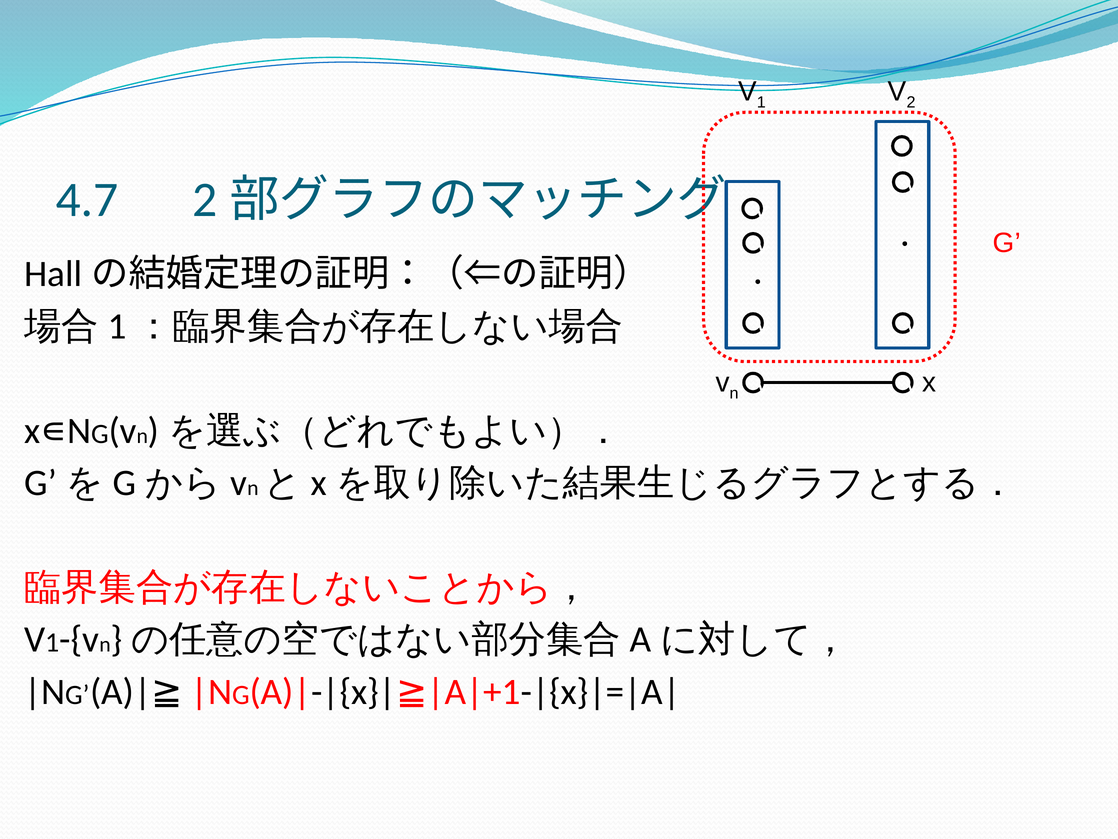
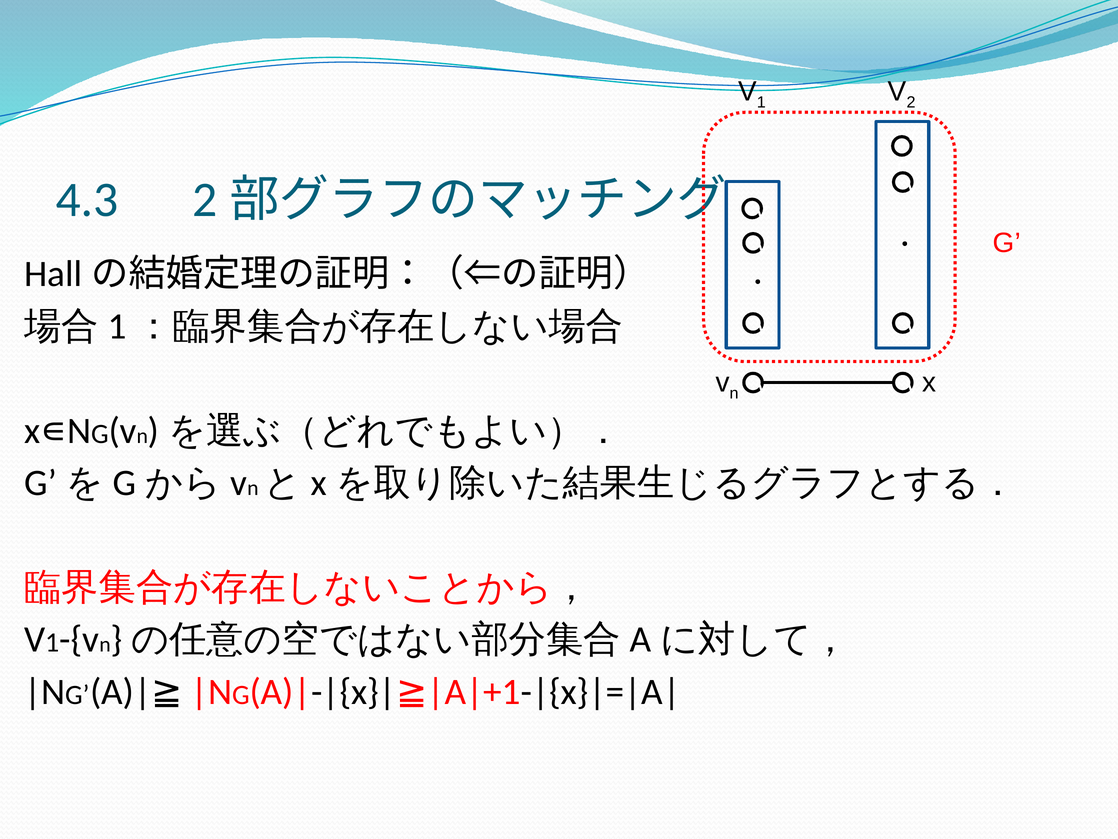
4.7: 4.7 -> 4.3
